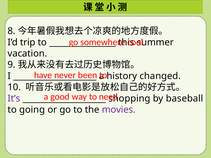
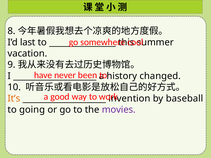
trip: trip -> last
need: need -> work
It’s colour: purple -> orange
shopping: shopping -> invention
